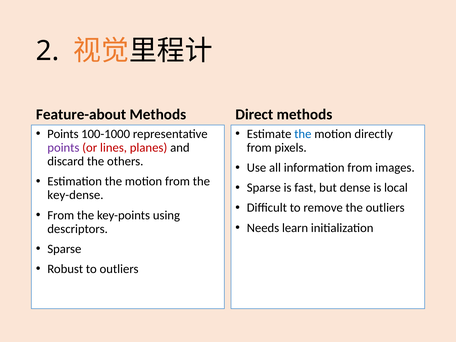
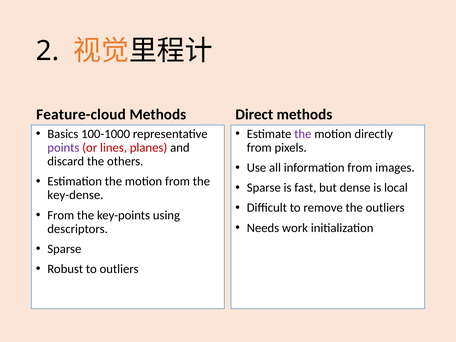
Feature-about: Feature-about -> Feature-cloud
Points at (63, 134): Points -> Basics
the at (303, 134) colour: blue -> purple
learn: learn -> work
